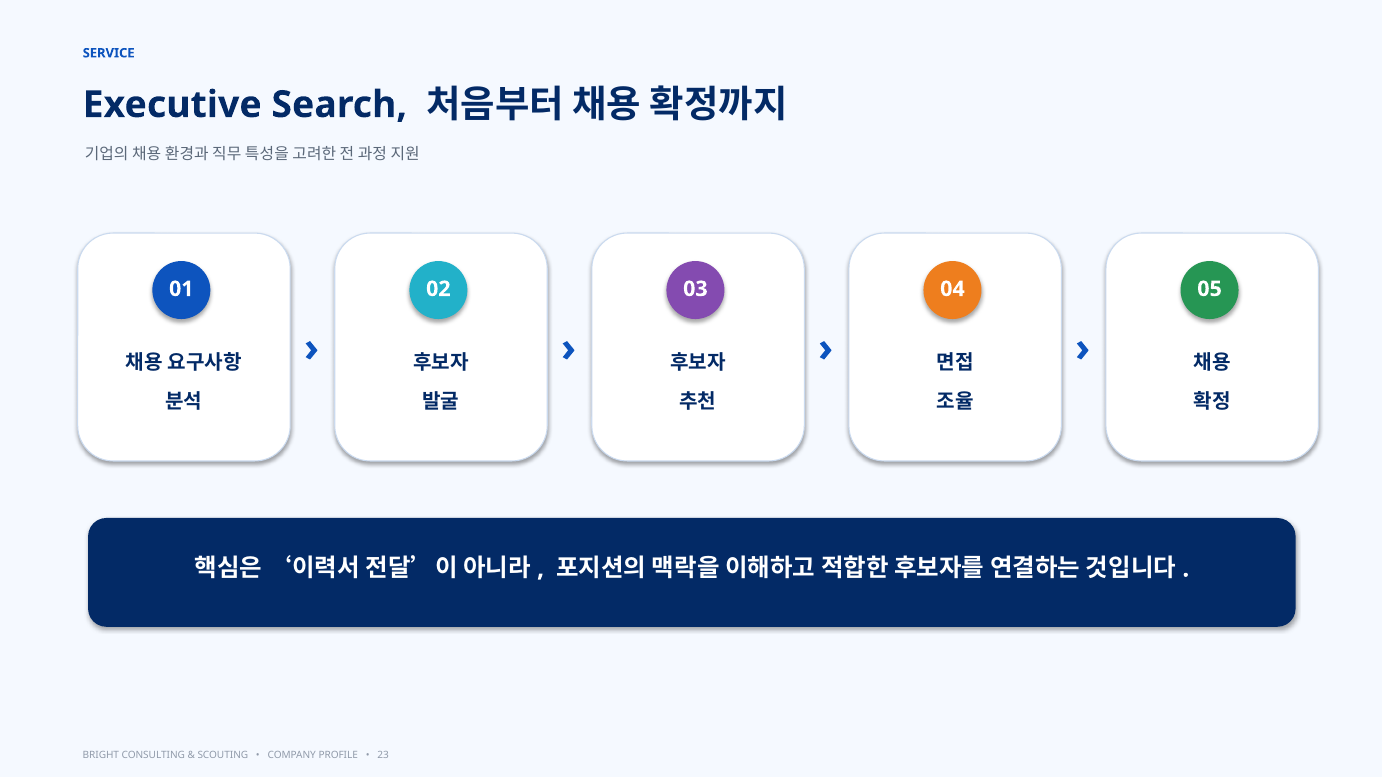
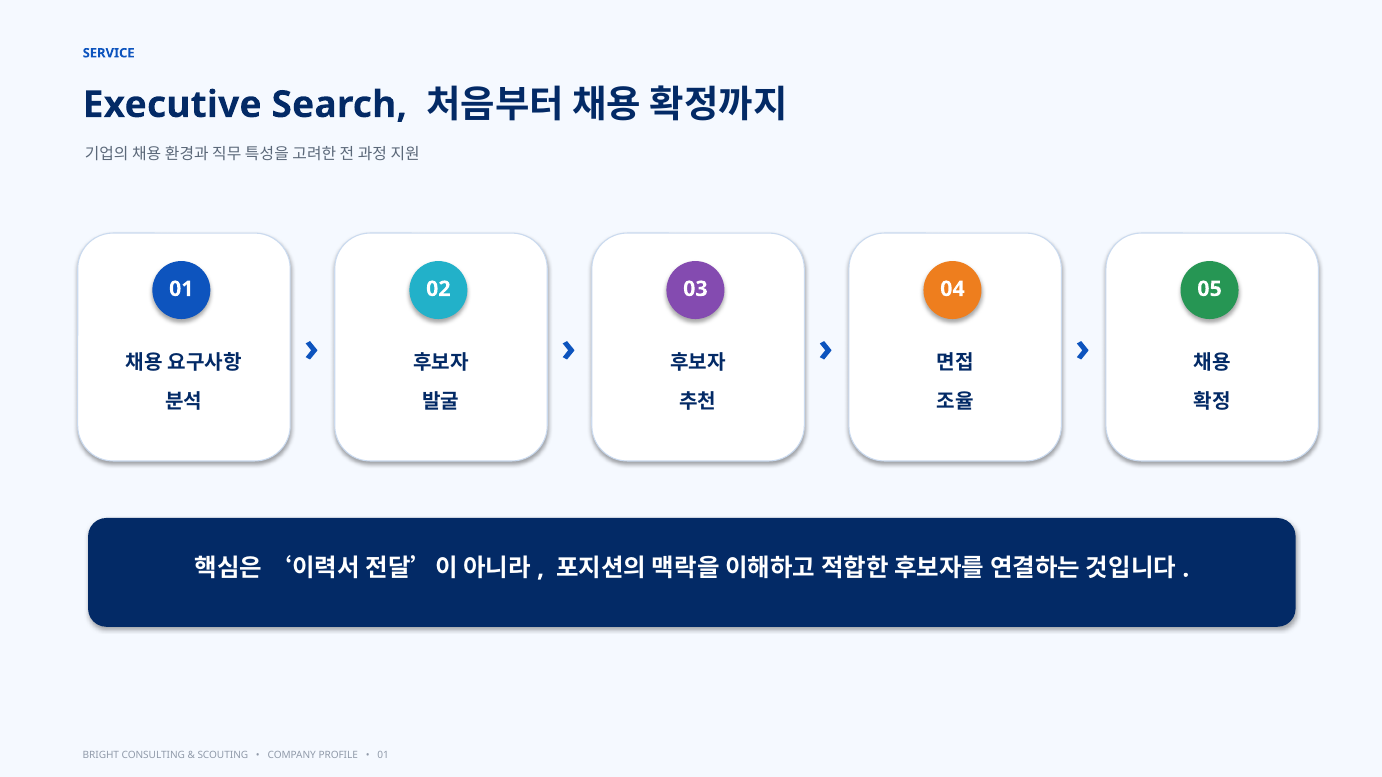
23 at (383, 756): 23 -> 01
